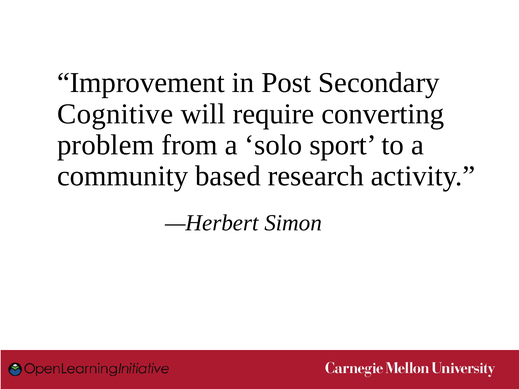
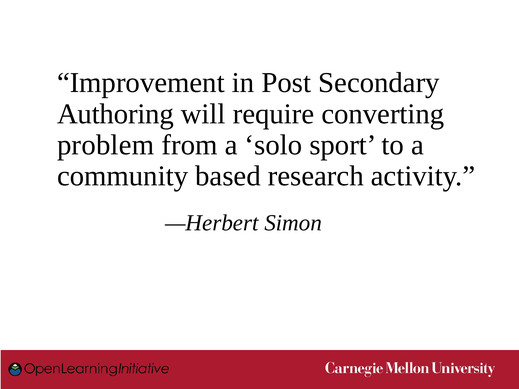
Cognitive: Cognitive -> Authoring
